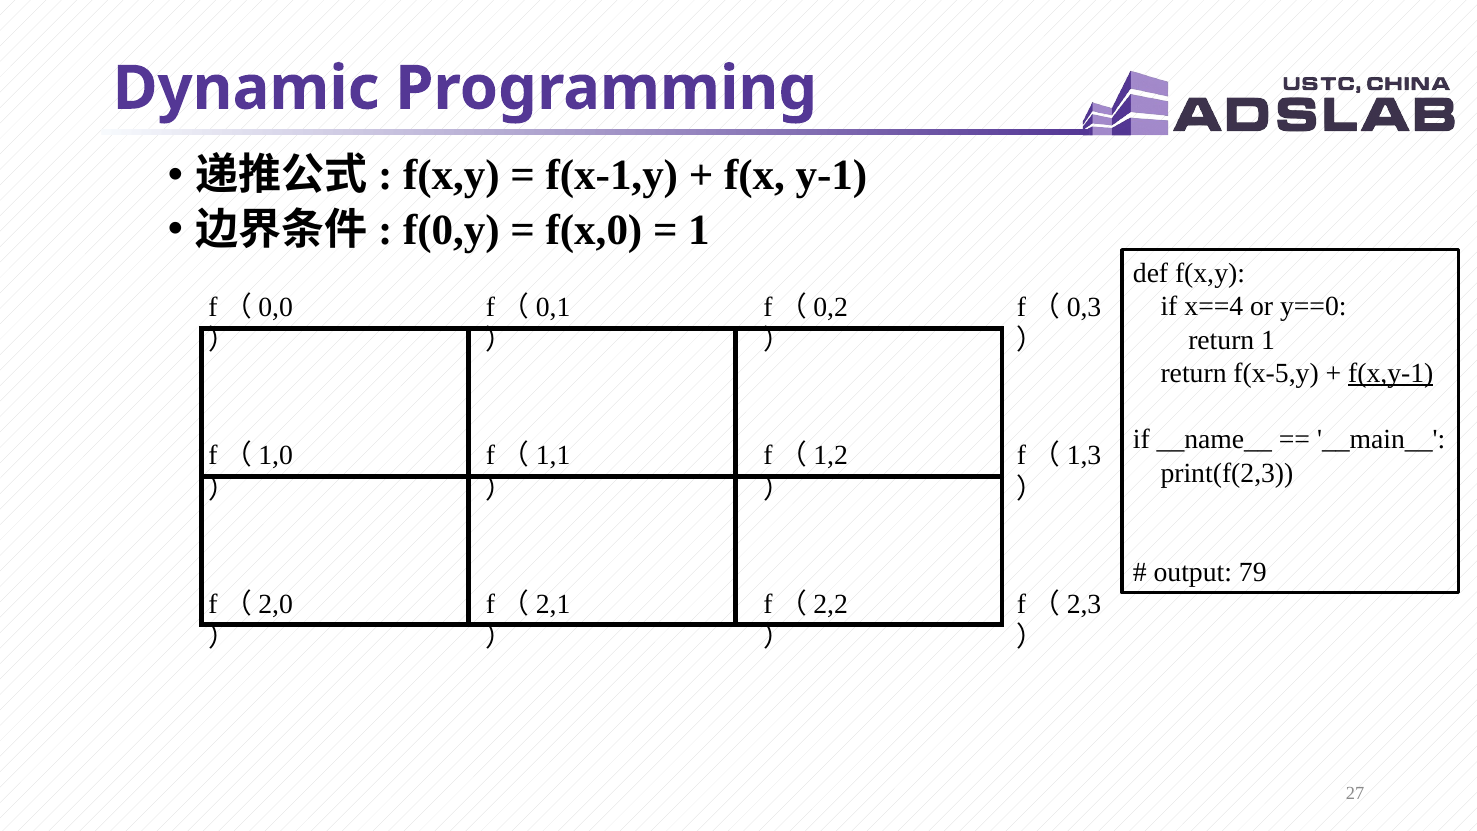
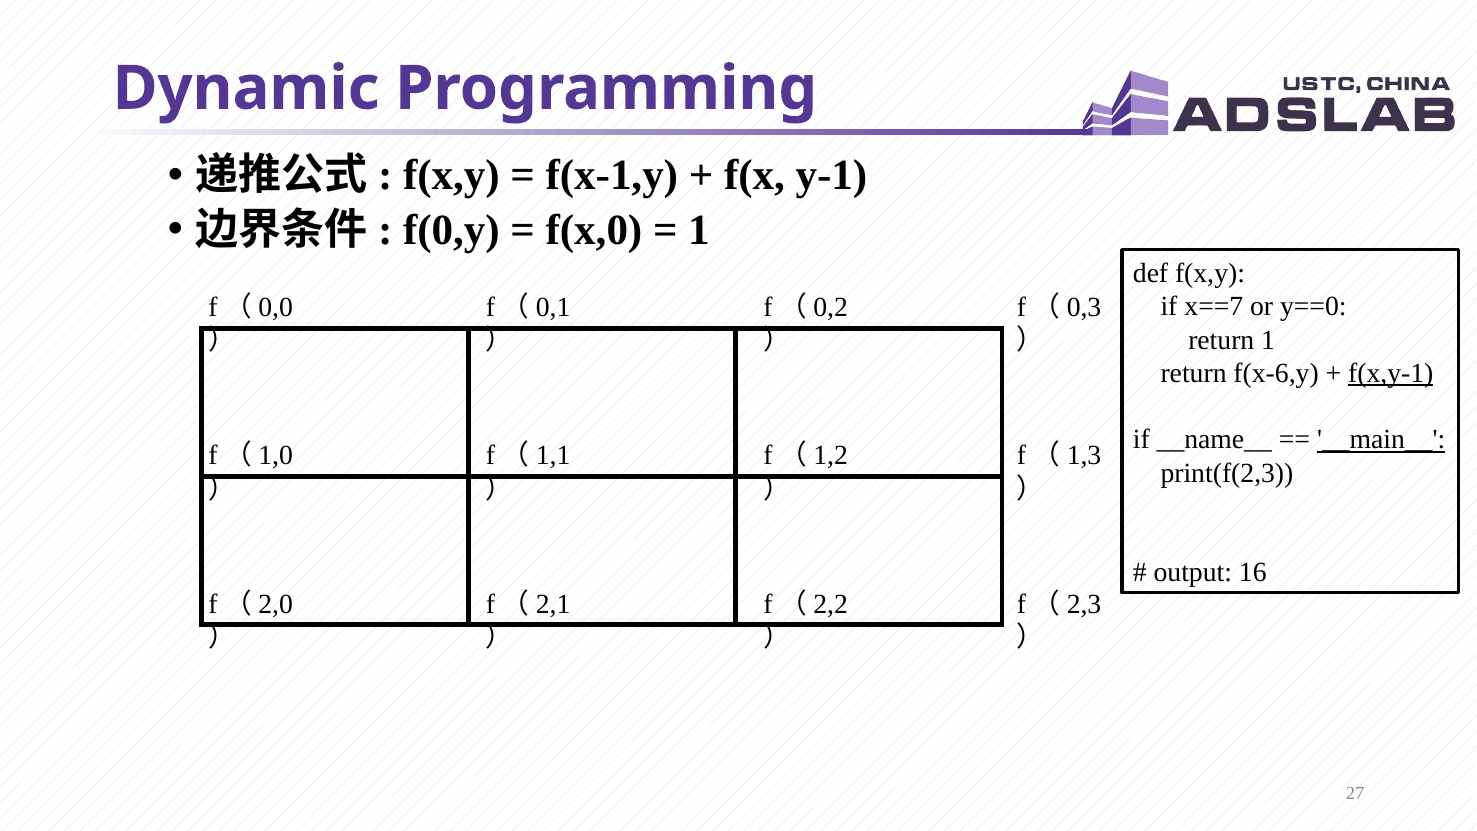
x==4: x==4 -> x==7
f(x-5,y: f(x-5,y -> f(x-6,y
__main__ underline: none -> present
79: 79 -> 16
